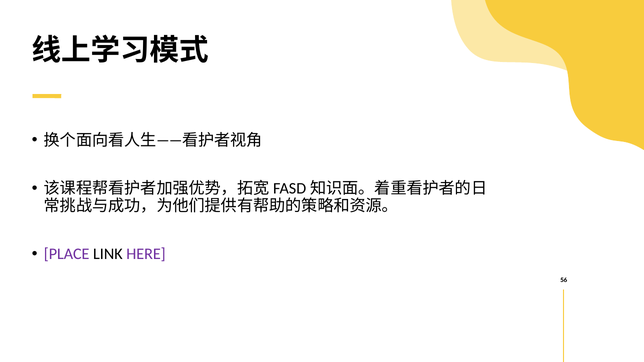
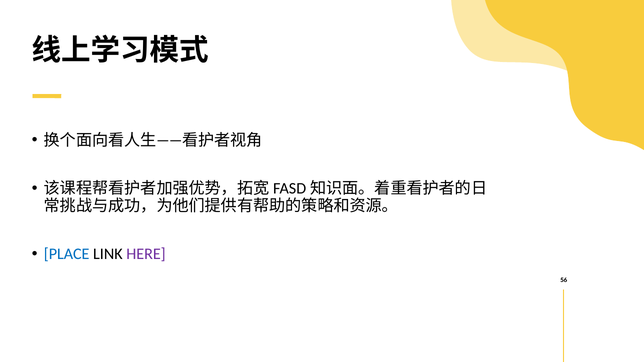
PLACE colour: purple -> blue
